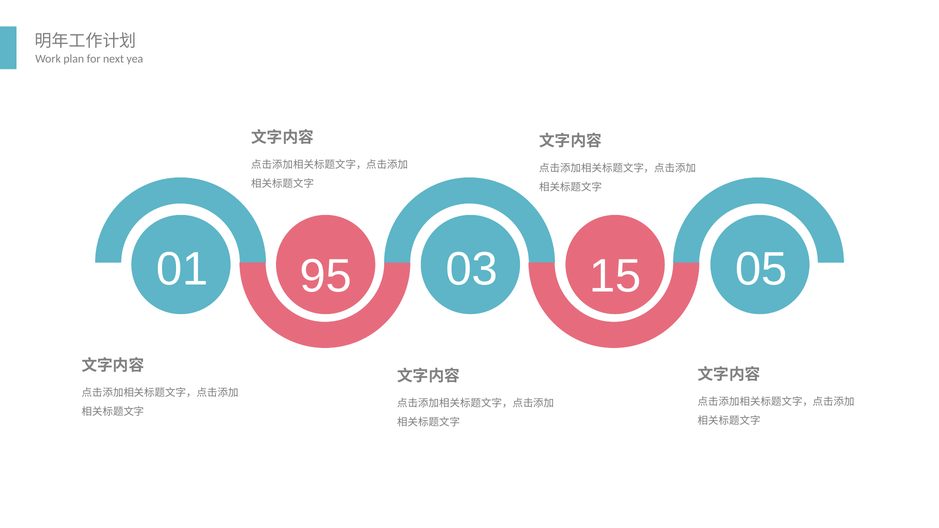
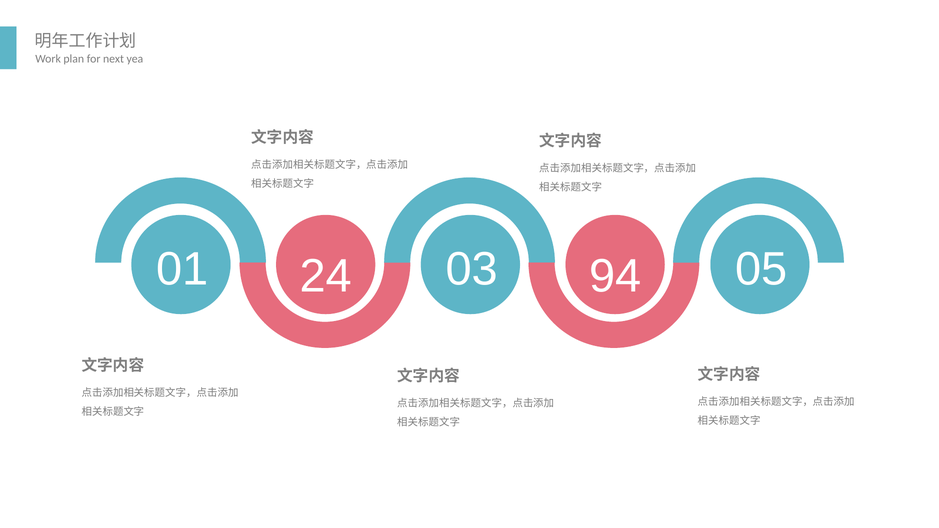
95: 95 -> 24
15: 15 -> 94
